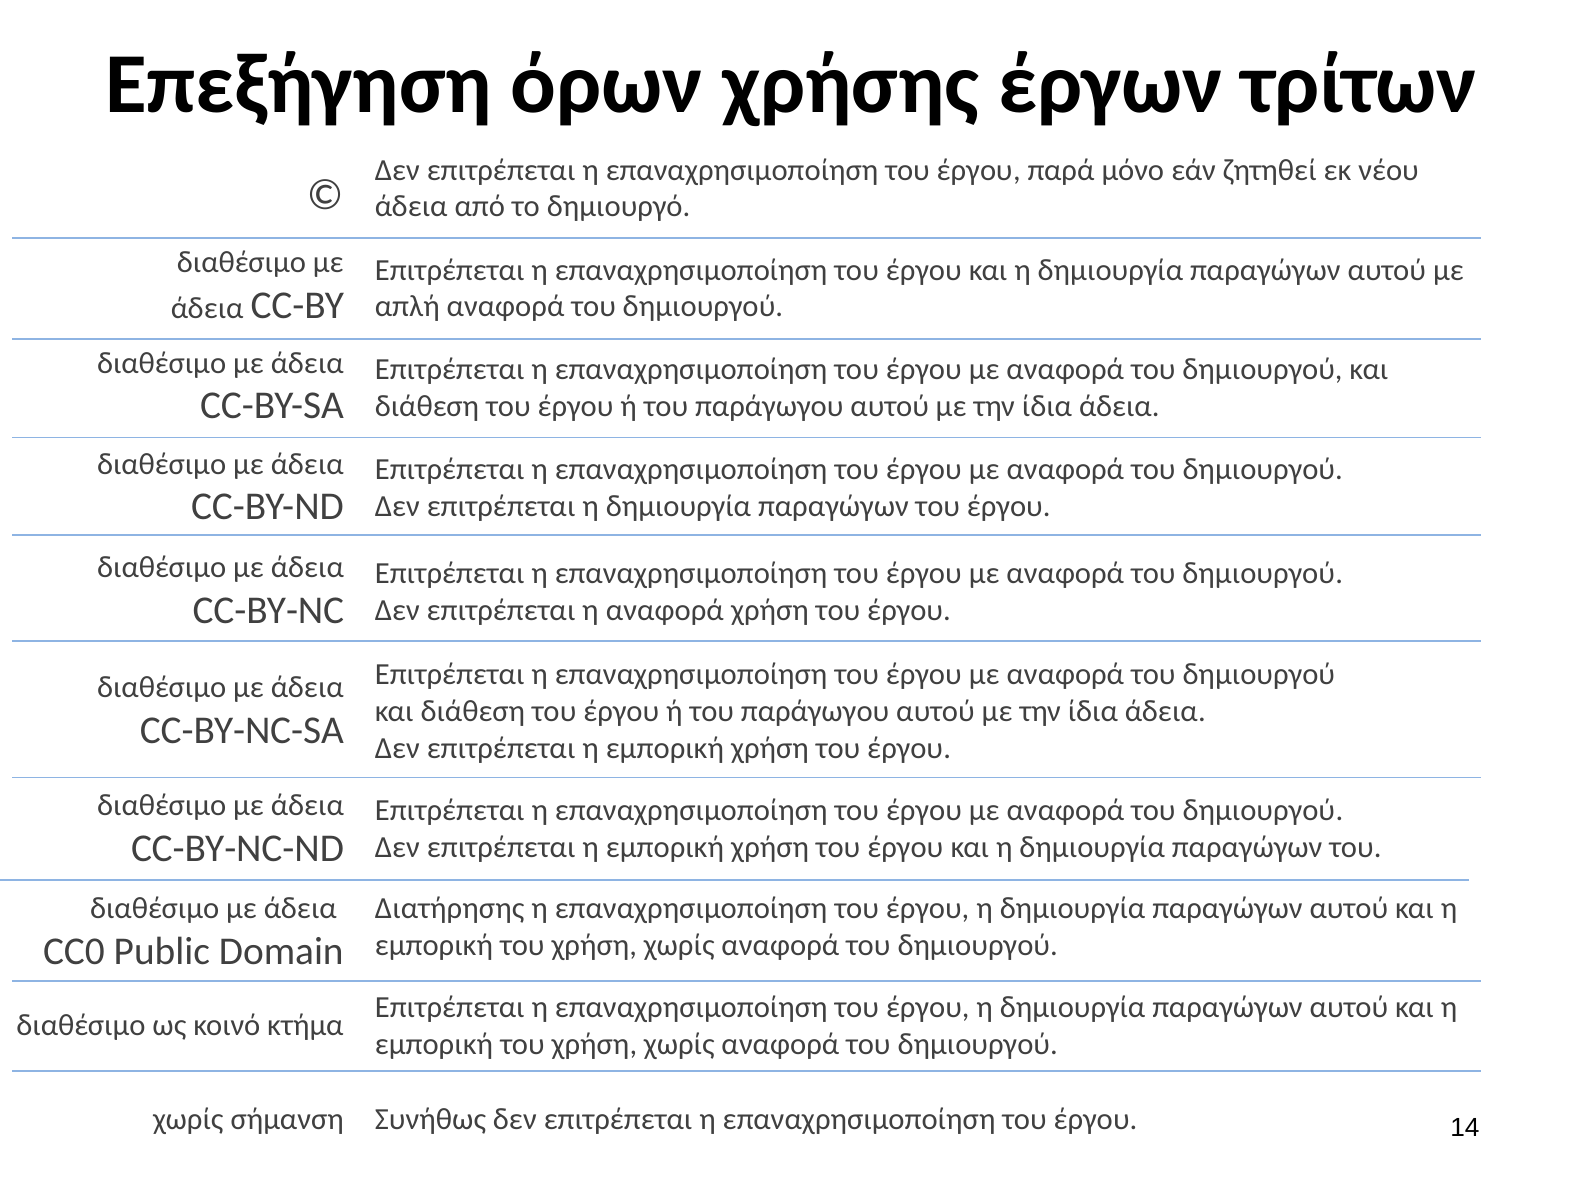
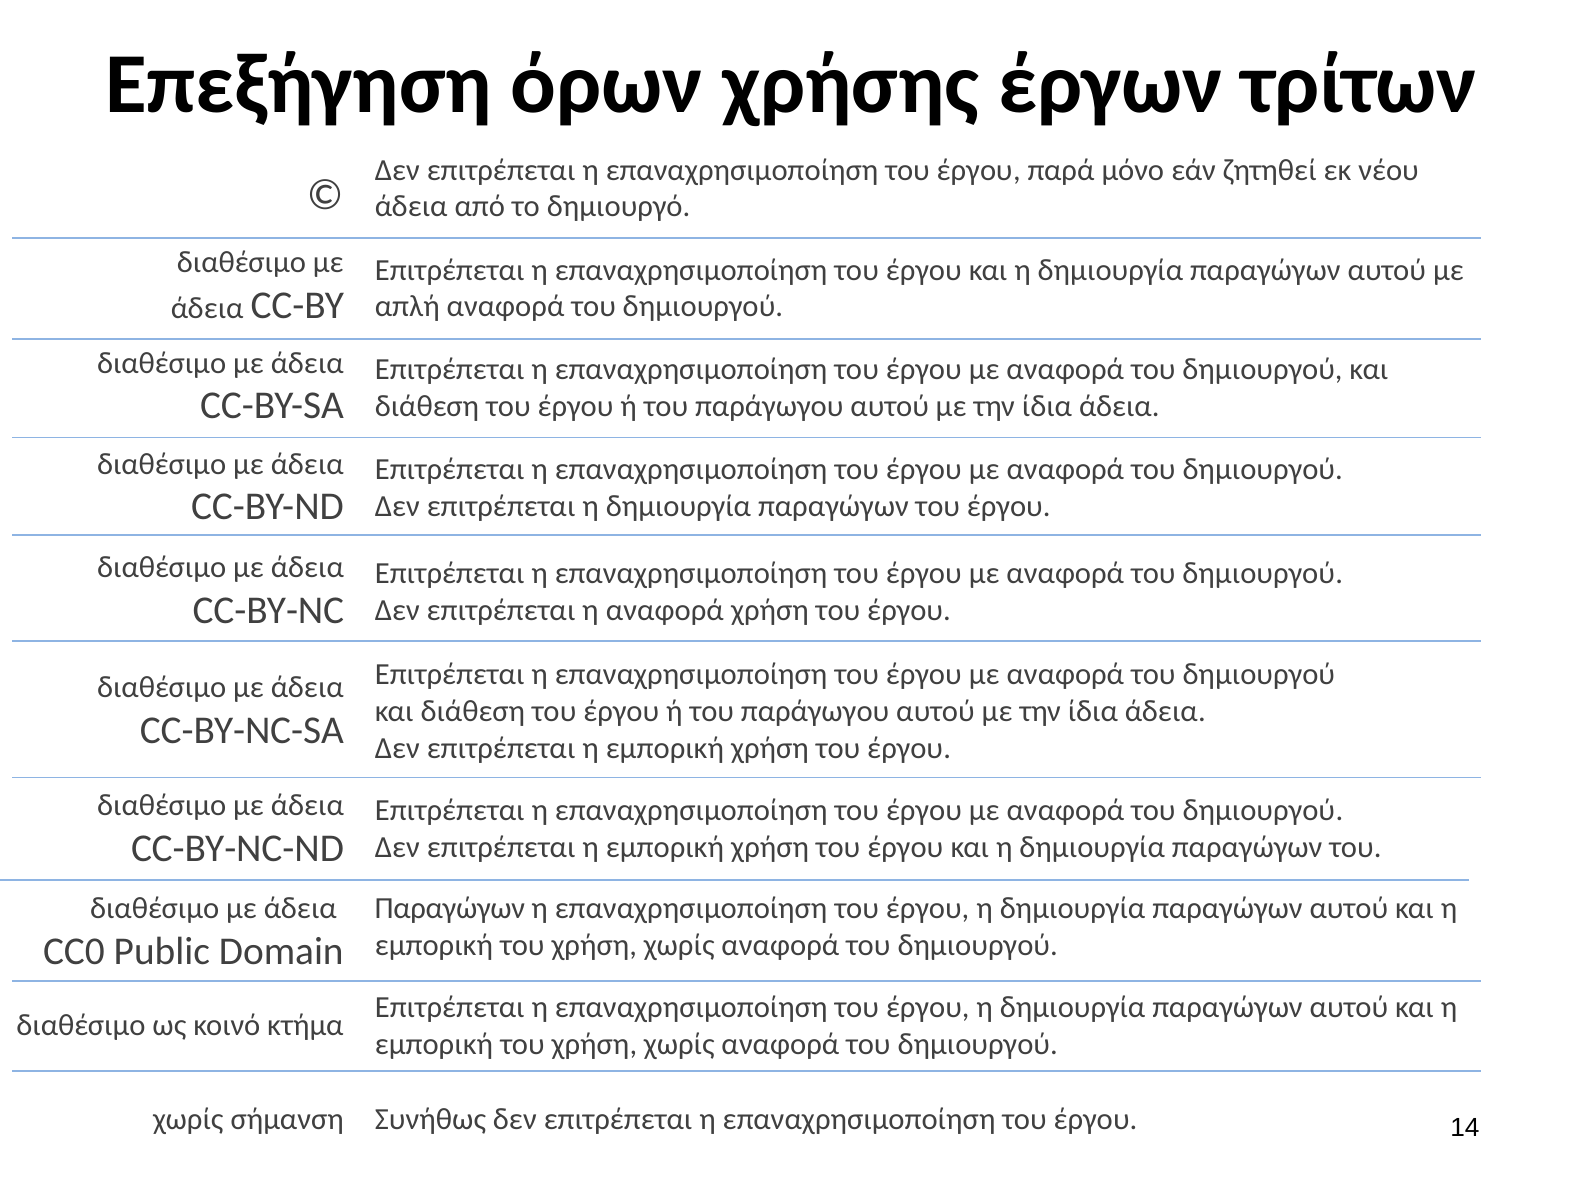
Διατήρησης at (450, 908): Διατήρησης -> Παραγώγων
